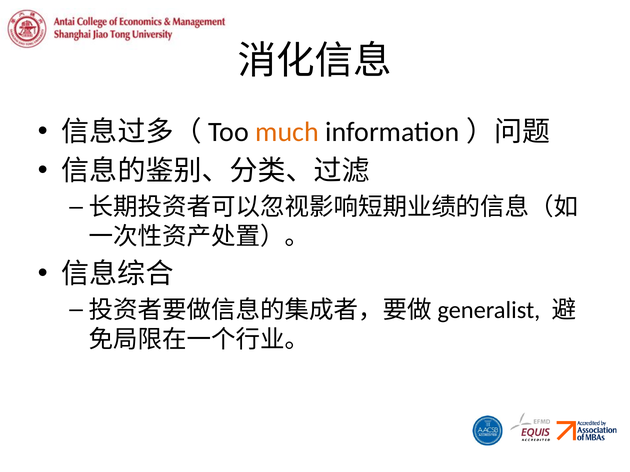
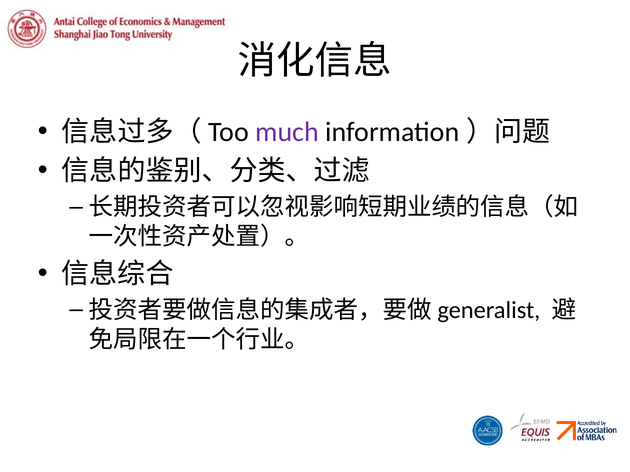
much colour: orange -> purple
